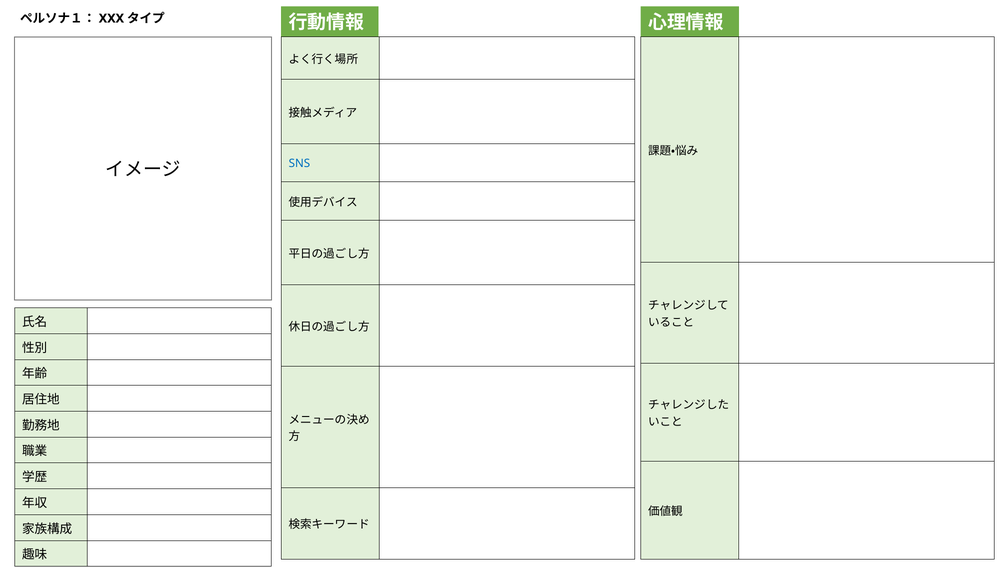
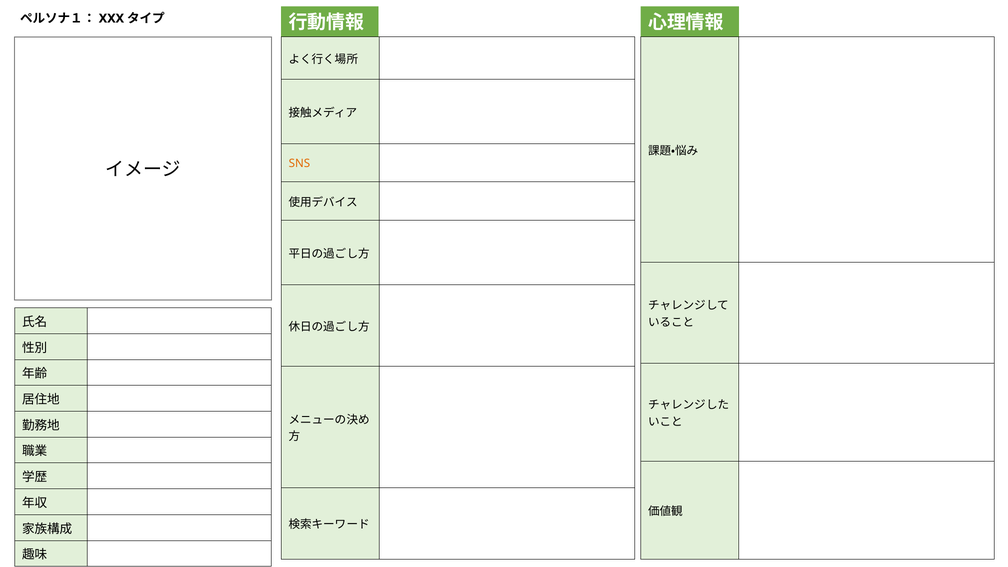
SNS colour: blue -> orange
